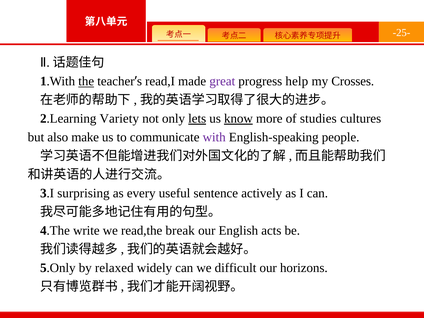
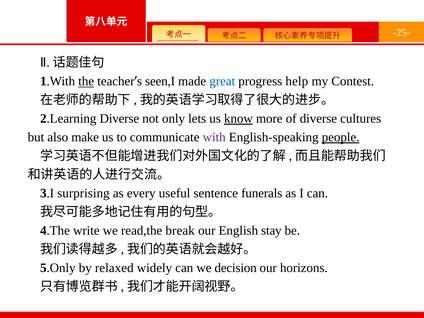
read,I: read,I -> seen,I
great colour: purple -> blue
Crosses: Crosses -> Contest
2.Learning Variety: Variety -> Diverse
lets underline: present -> none
of studies: studies -> diverse
people underline: none -> present
actively: actively -> funerals
acts: acts -> stay
difficult: difficult -> decision
